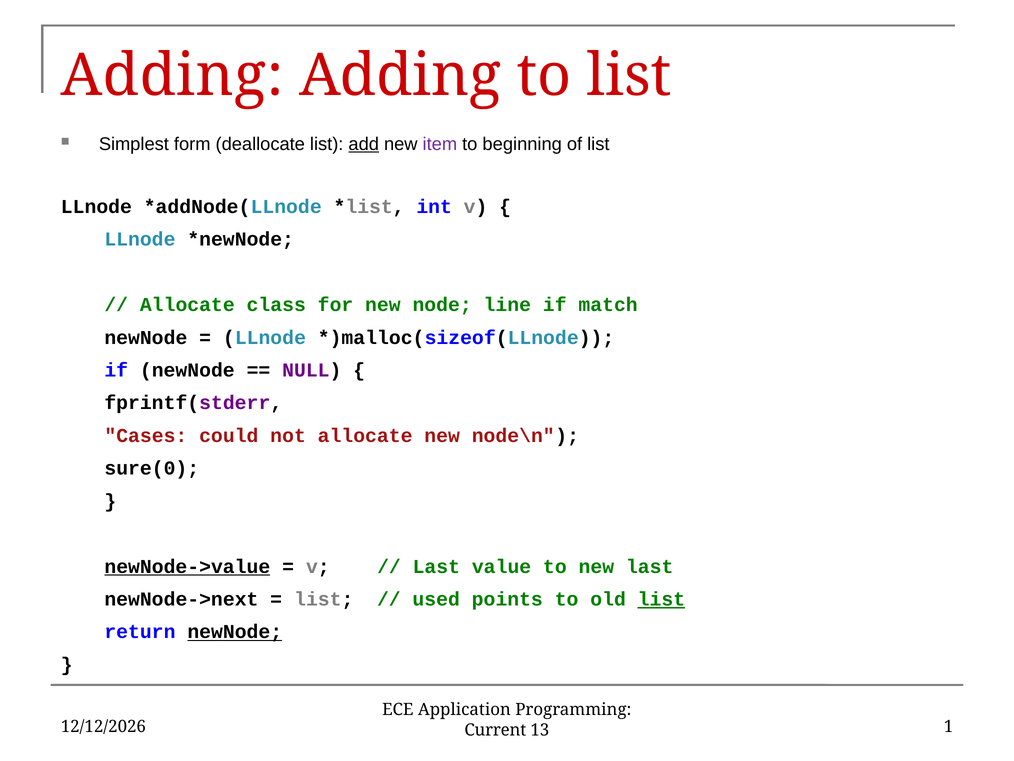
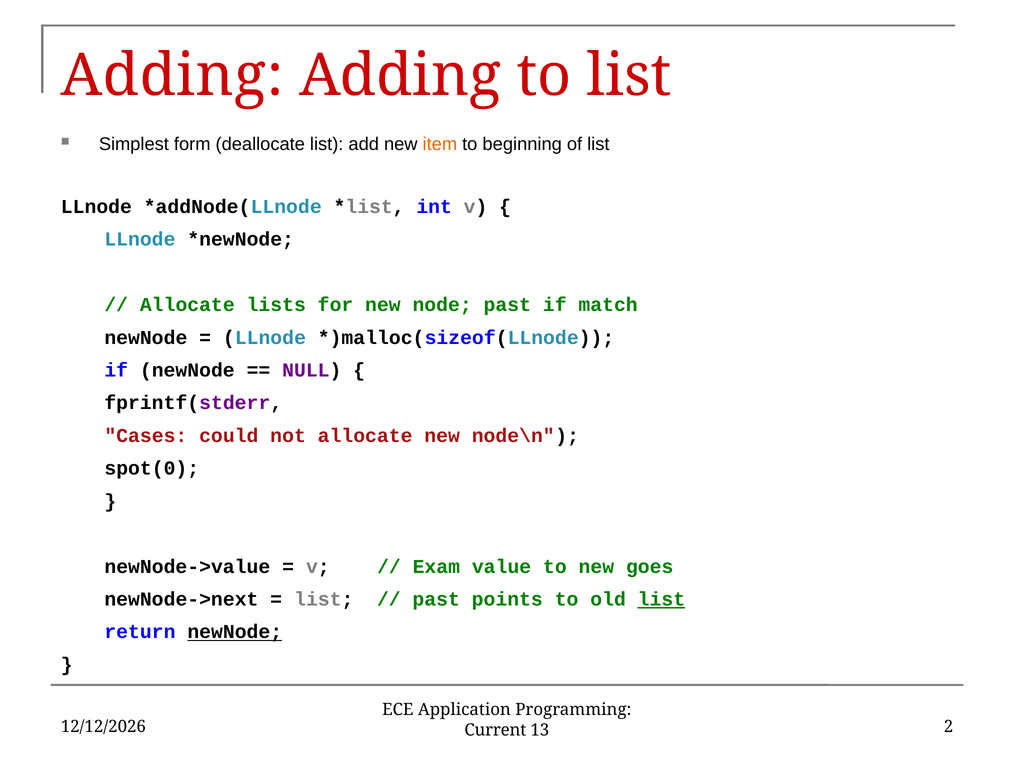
add underline: present -> none
item colour: purple -> orange
class: class -> lists
node line: line -> past
sure(0: sure(0 -> spot(0
newNode->value underline: present -> none
Last at (436, 566): Last -> Exam
new last: last -> goes
used at (436, 599): used -> past
1: 1 -> 2
